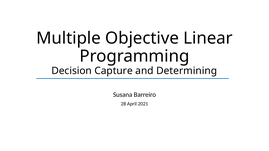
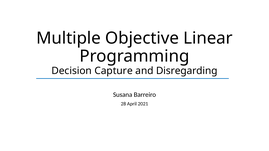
Determining: Determining -> Disregarding
